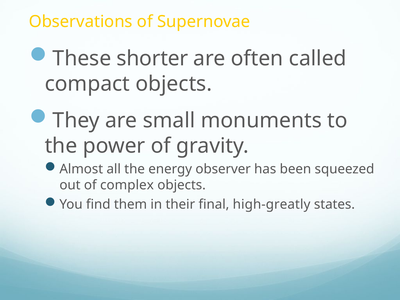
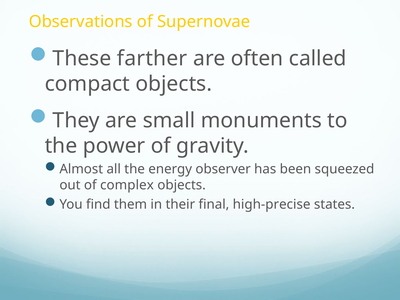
shorter: shorter -> farther
high-greatly: high-greatly -> high-precise
